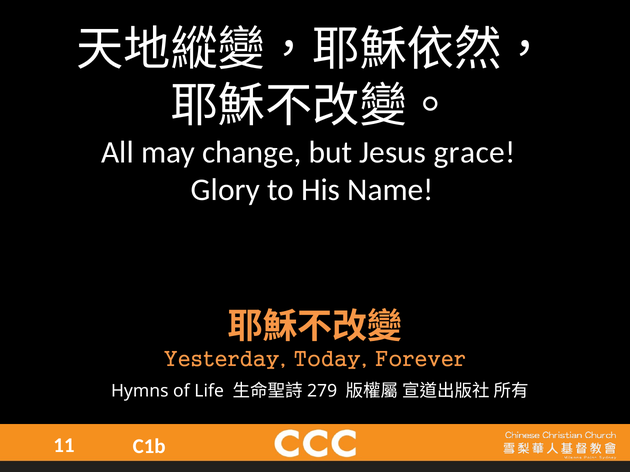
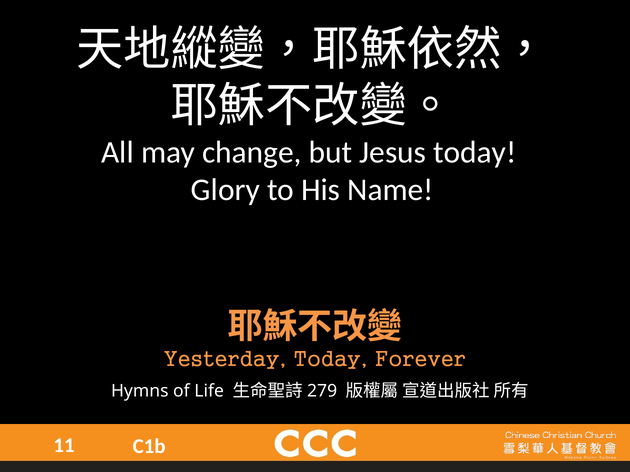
Jesus grace: grace -> today
